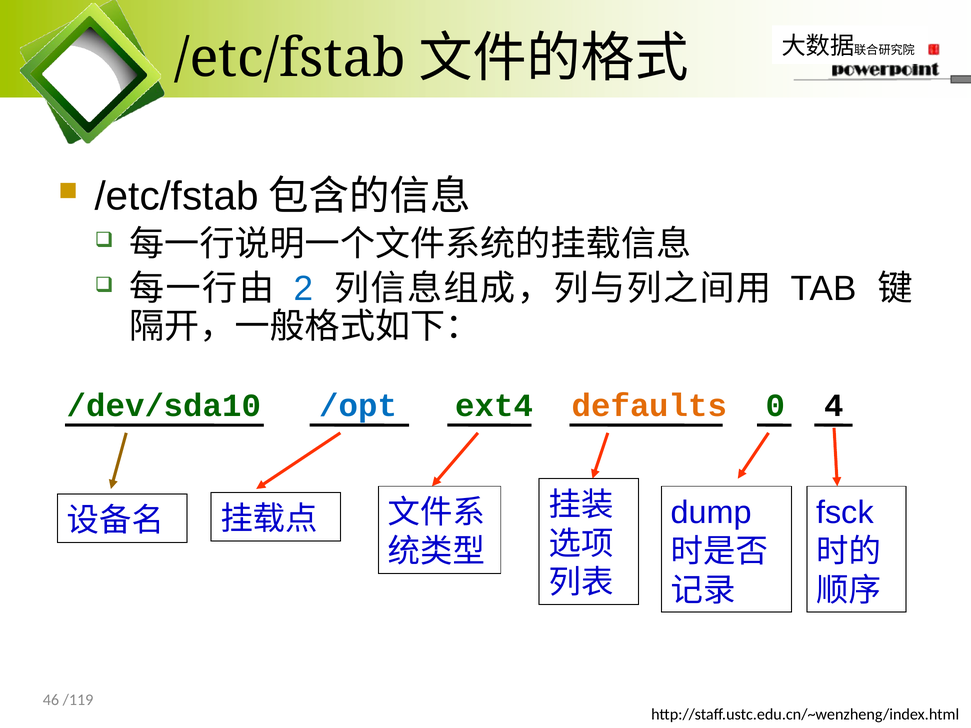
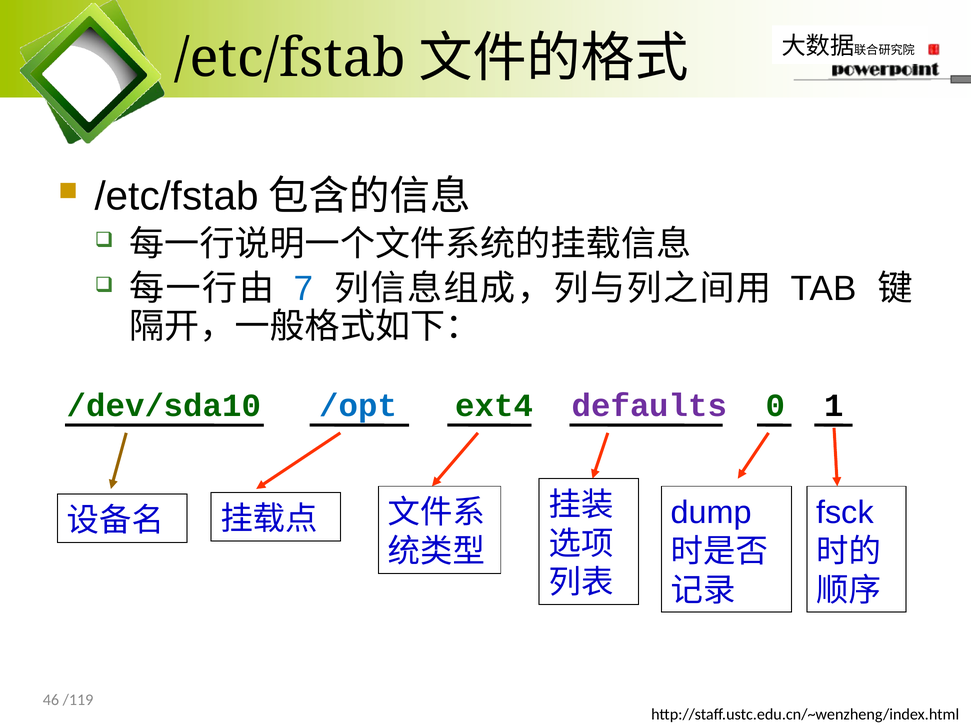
2: 2 -> 7
defaults colour: orange -> purple
4: 4 -> 1
